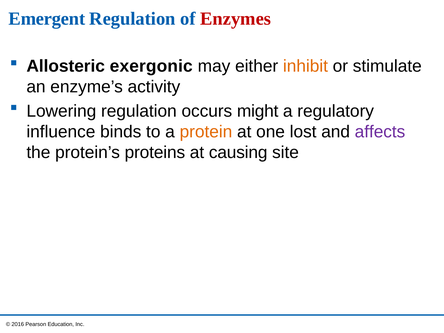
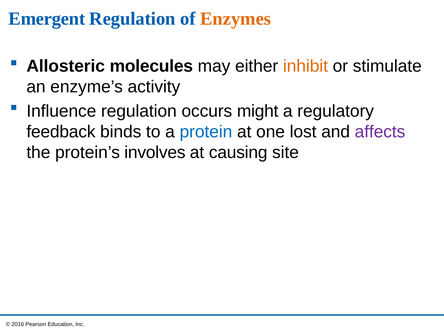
Enzymes colour: red -> orange
exergonic: exergonic -> molecules
Lowering: Lowering -> Influence
influence: influence -> feedback
protein colour: orange -> blue
proteins: proteins -> involves
